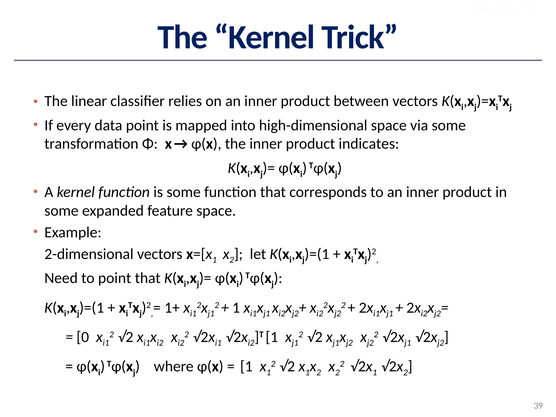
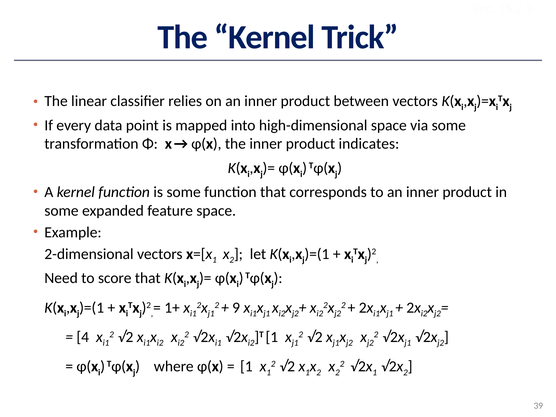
to point: point -> score
1 at (236, 308): 1 -> 9
0: 0 -> 4
